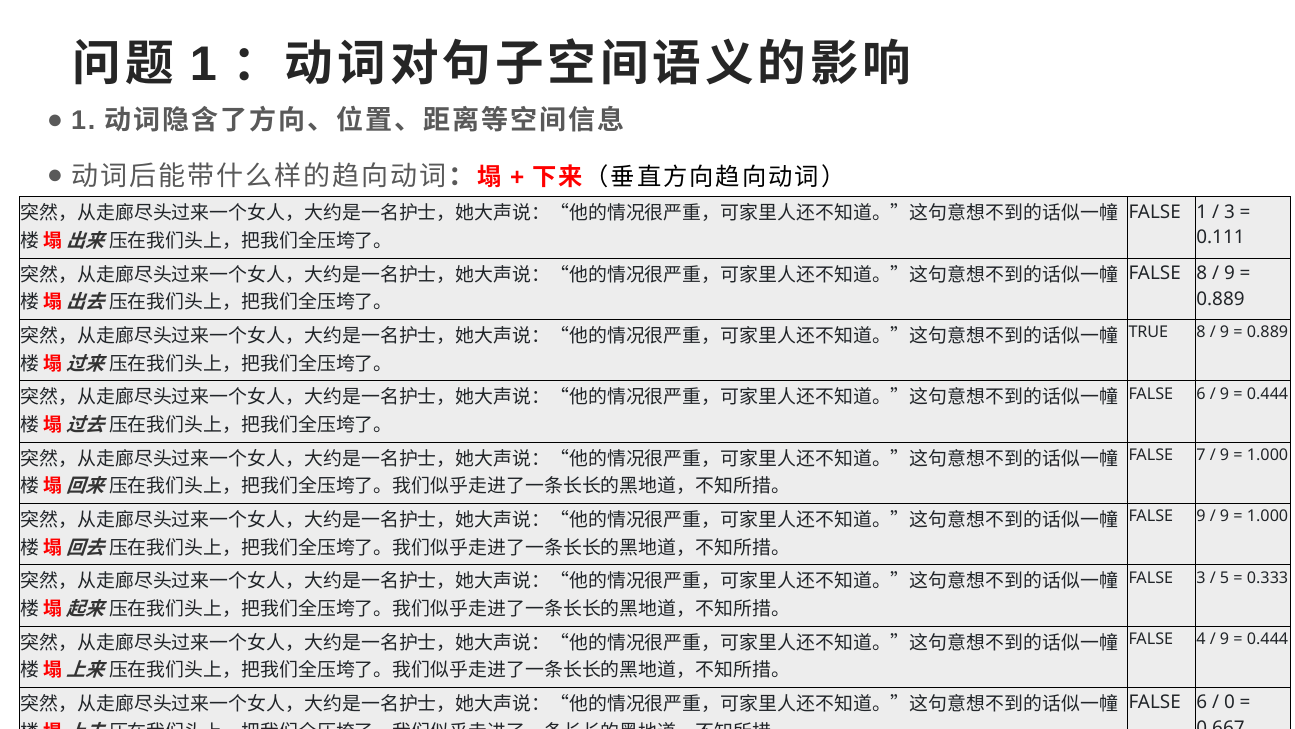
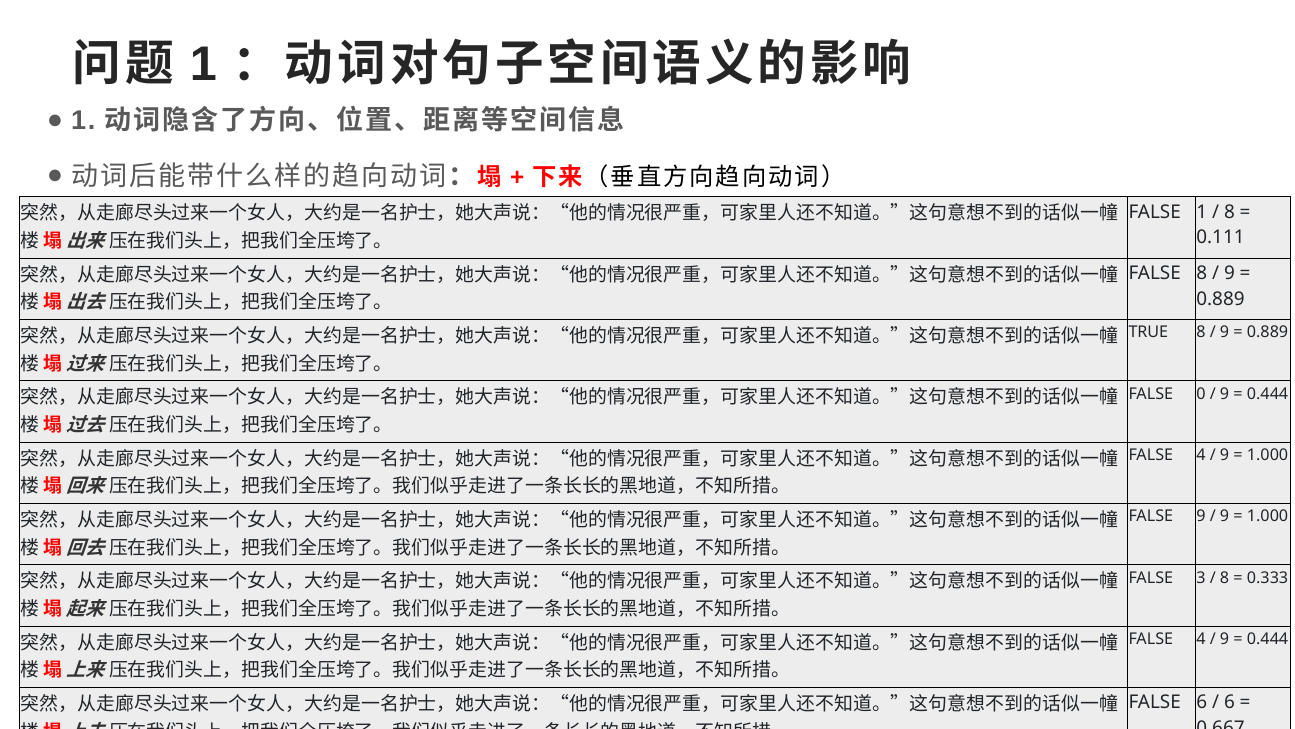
3 at (1229, 212): 3 -> 8
6 at (1201, 394): 6 -> 0
7 at (1201, 455): 7 -> 4
5 at (1225, 577): 5 -> 8
0 at (1229, 702): 0 -> 6
